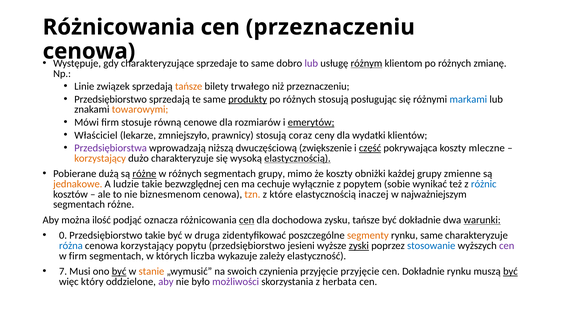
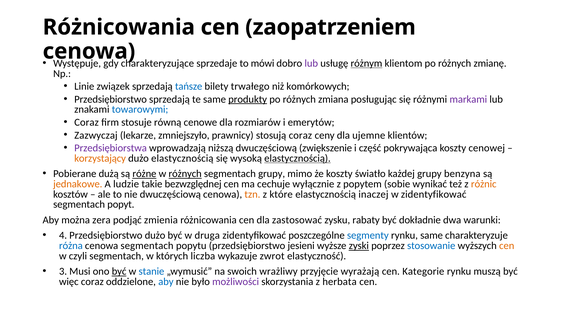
cen przeznaczeniu: przeznaczeniu -> zaopatrzeniem
to same: same -> mówi
tańsze at (189, 86) colour: orange -> blue
niż przeznaczeniu: przeznaczeniu -> komórkowych
różnych stosują: stosują -> zmiana
markami colour: blue -> purple
towarowymi colour: orange -> blue
Mówi at (87, 122): Mówi -> Coraz
emerytów underline: present -> none
Właściciel: Właściciel -> Zazwyczaj
wydatki: wydatki -> ujemne
część underline: present -> none
mleczne: mleczne -> cenowej
dużo charakteryzuje: charakteryzuje -> elastycznością
różnych at (185, 174) underline: none -> present
obniżki: obniżki -> światło
zmienne: zmienne -> benzyna
różnic colour: blue -> orange
nie biznesmenom: biznesmenom -> dwuczęściową
w najważniejszym: najważniejszym -> zidentyfikować
segmentach różne: różne -> popyt
ilość: ilość -> zera
oznacza: oznacza -> zmienia
cen at (247, 220) underline: present -> none
dochodowa: dochodowa -> zastosować
zysku tańsze: tańsze -> rabaty
warunki underline: present -> none
0: 0 -> 4
Przedsiębiorstwo takie: takie -> dużo
segmenty colour: orange -> blue
cenowa korzystający: korzystający -> segmentach
cen at (507, 246) colour: purple -> orange
w firm: firm -> czyli
zależy: zależy -> zwrot
7: 7 -> 3
stanie colour: orange -> blue
czynienia: czynienia -> wrażliwy
przyjęcie przyjęcie: przyjęcie -> wyrażają
cen Dokładnie: Dokładnie -> Kategorie
być at (510, 272) underline: present -> none
więc który: który -> coraz
aby at (166, 282) colour: purple -> blue
